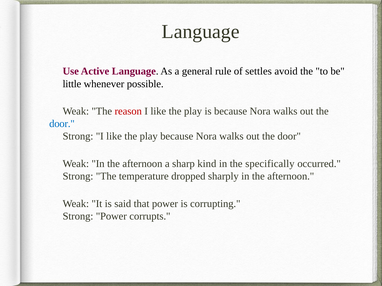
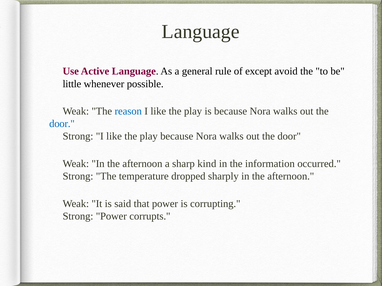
settles: settles -> except
reason colour: red -> blue
specifically: specifically -> information
